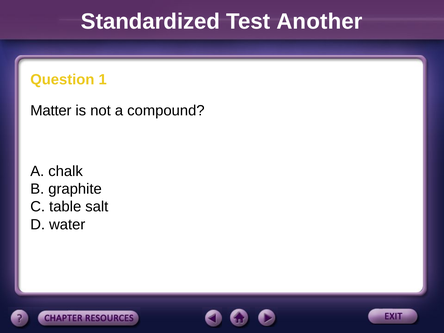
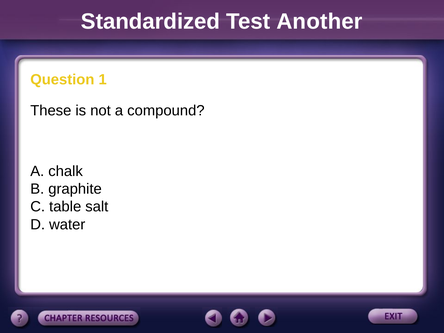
Matter: Matter -> These
